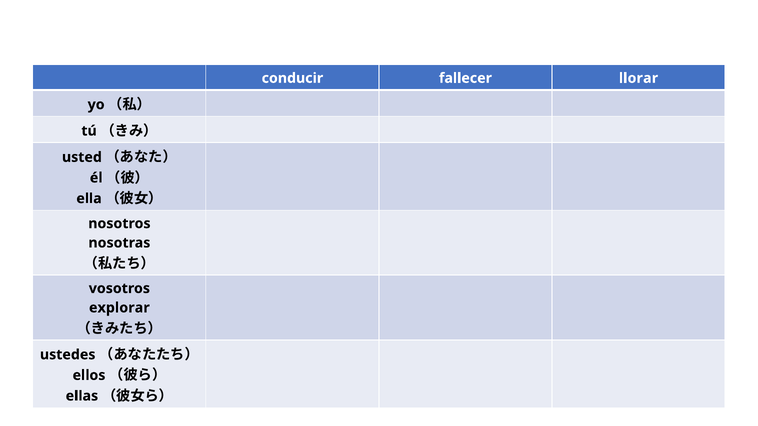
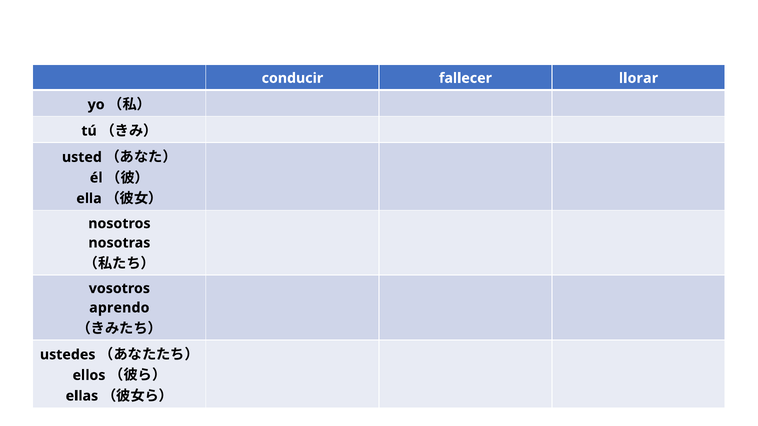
explorar: explorar -> aprendo
